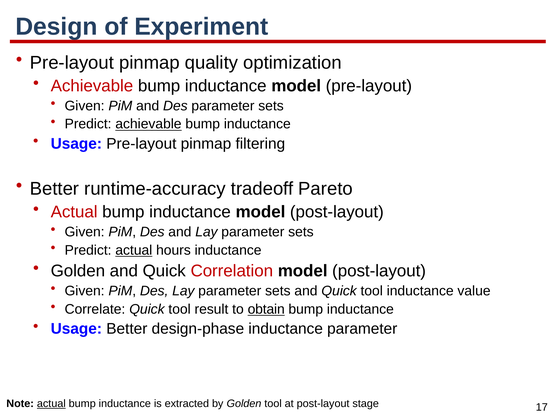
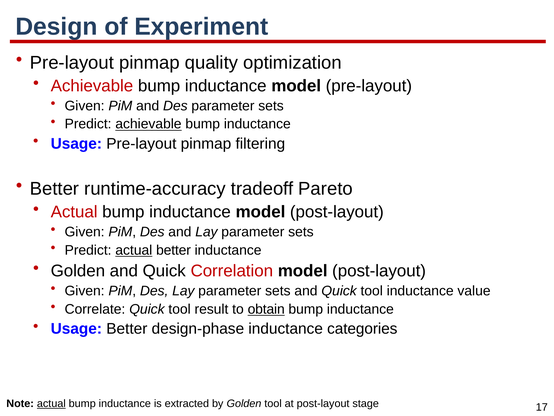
actual hours: hours -> better
inductance parameter: parameter -> categories
